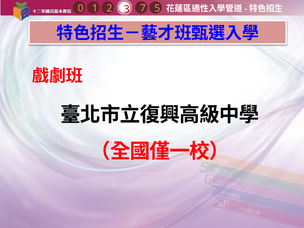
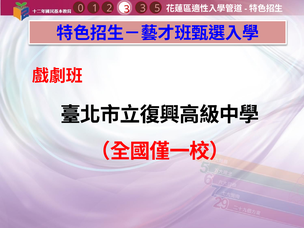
1 7: 7 -> 3
